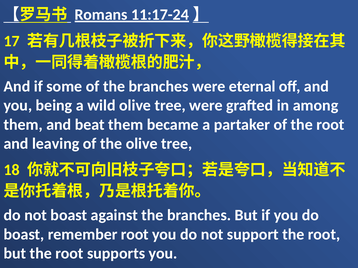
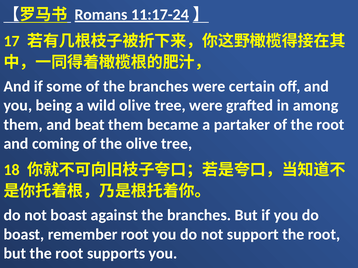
eternal: eternal -> certain
leaving: leaving -> coming
